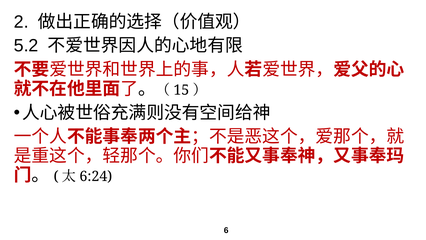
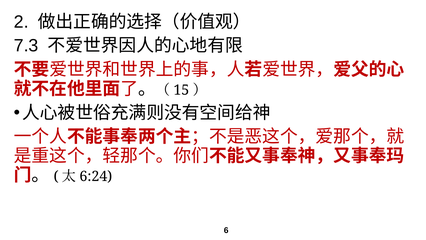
5.2: 5.2 -> 7.3
